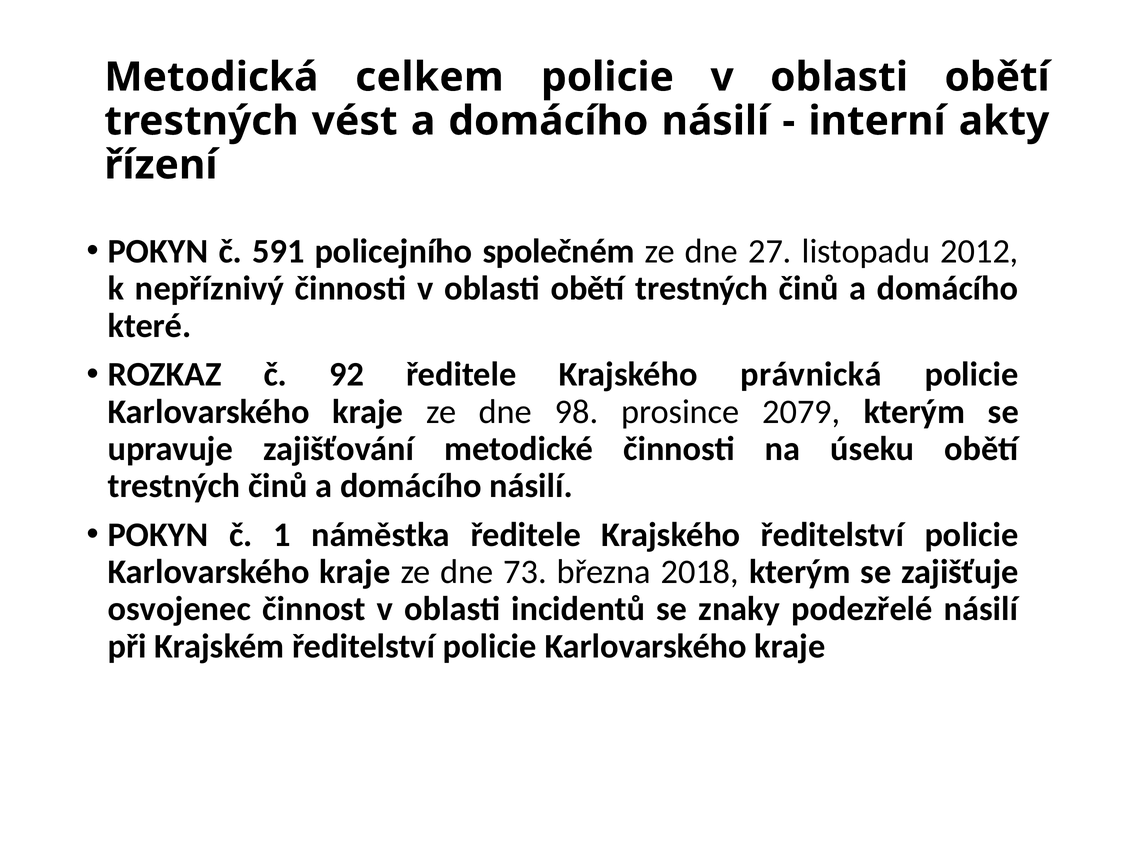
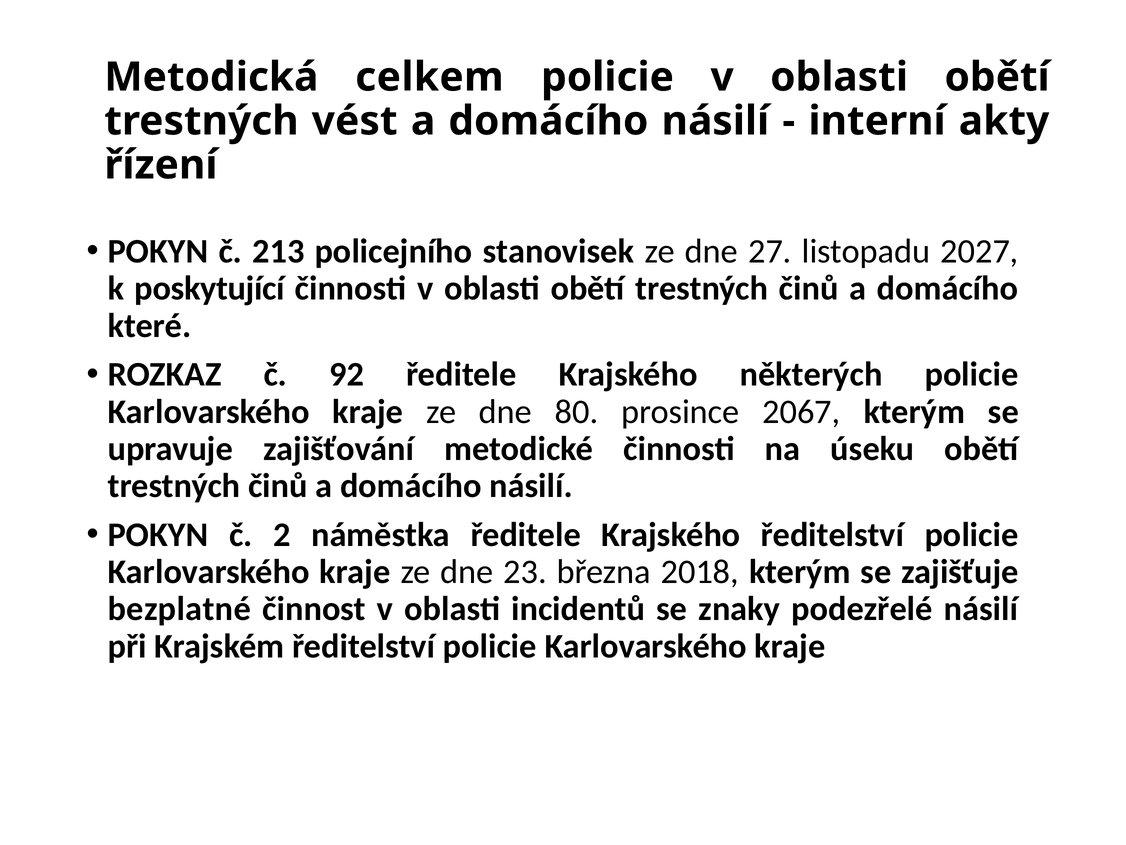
591: 591 -> 213
společném: společném -> stanovisek
2012: 2012 -> 2027
nepříznivý: nepříznivý -> poskytující
právnická: právnická -> některých
98: 98 -> 80
2079: 2079 -> 2067
1: 1 -> 2
73: 73 -> 23
osvojenec: osvojenec -> bezplatné
